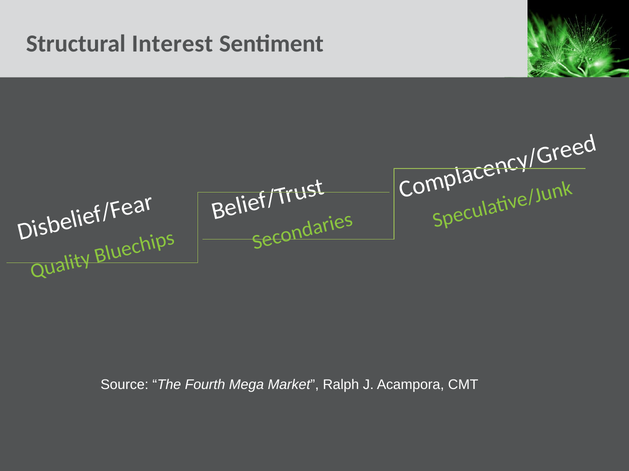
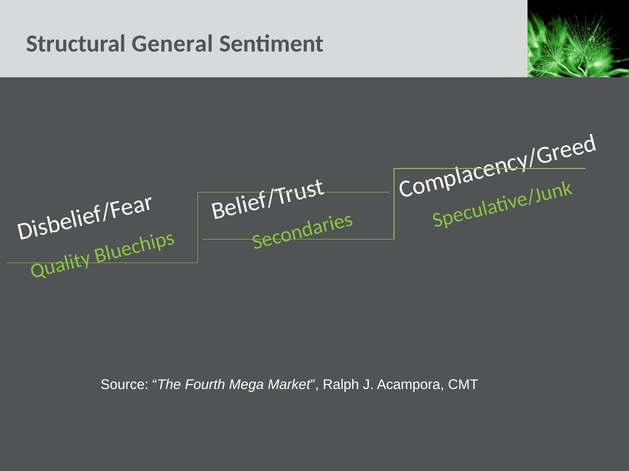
Interest: Interest -> General
